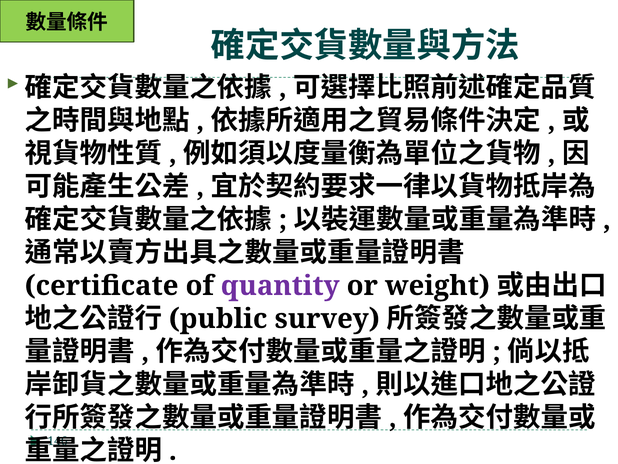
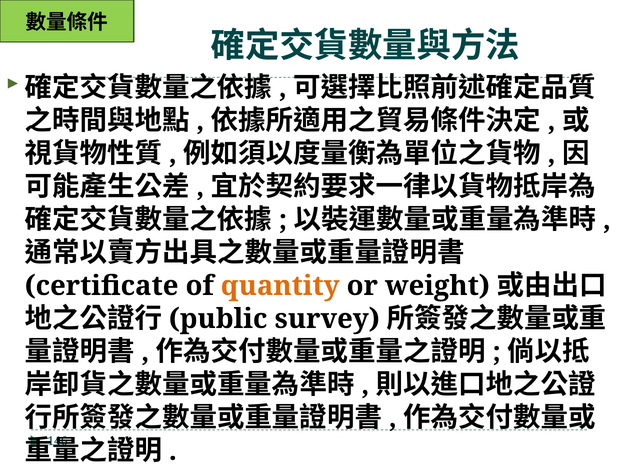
quantity colour: purple -> orange
